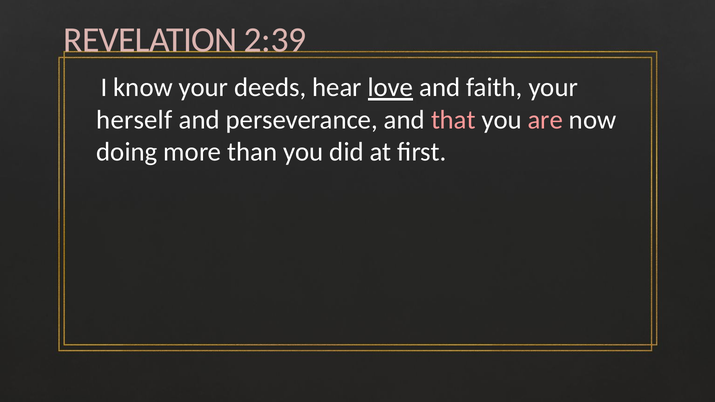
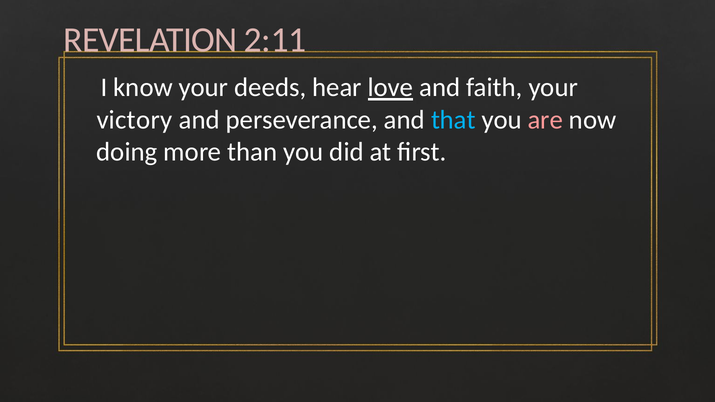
2:39: 2:39 -> 2:11
herself: herself -> victory
that colour: pink -> light blue
